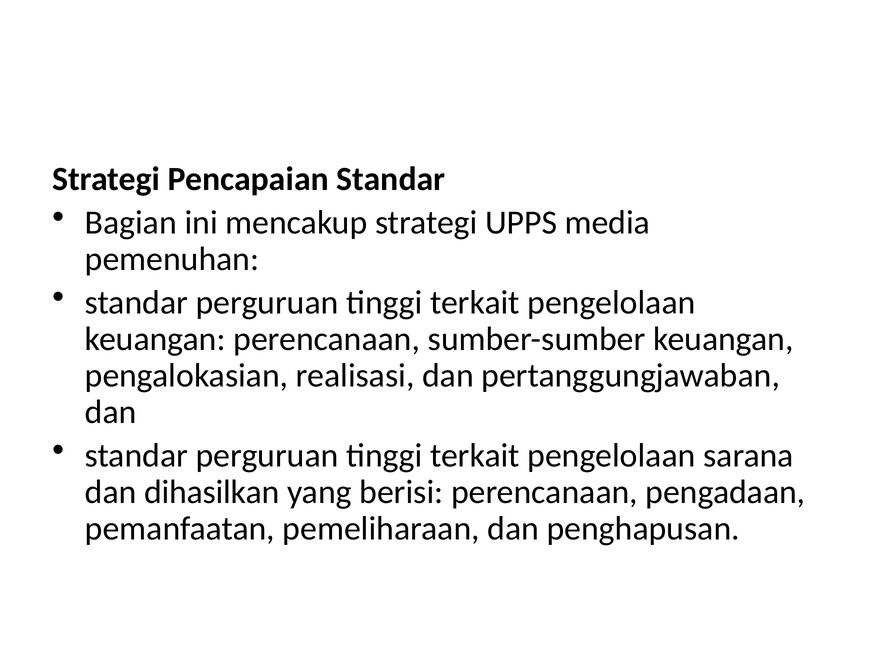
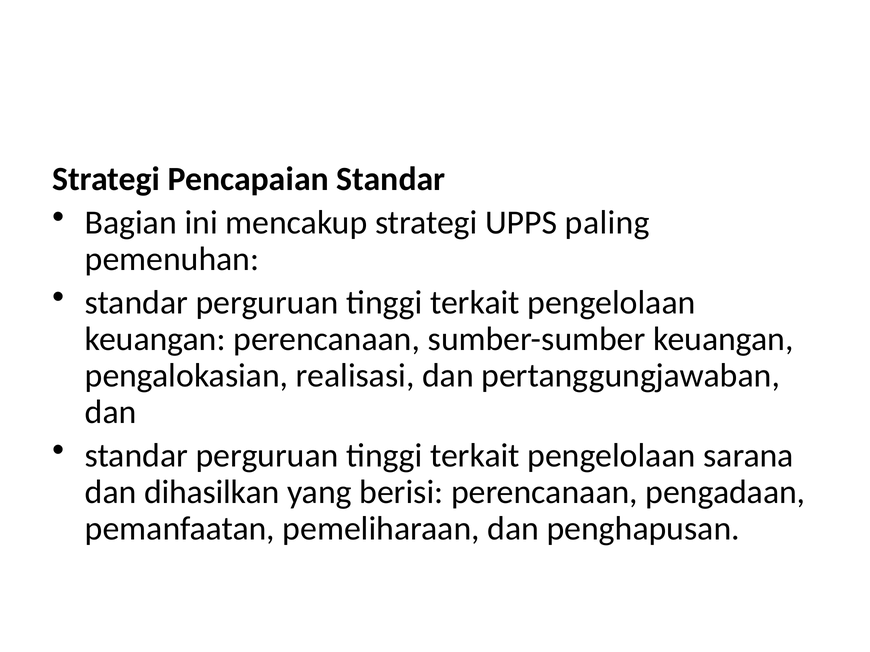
media: media -> paling
